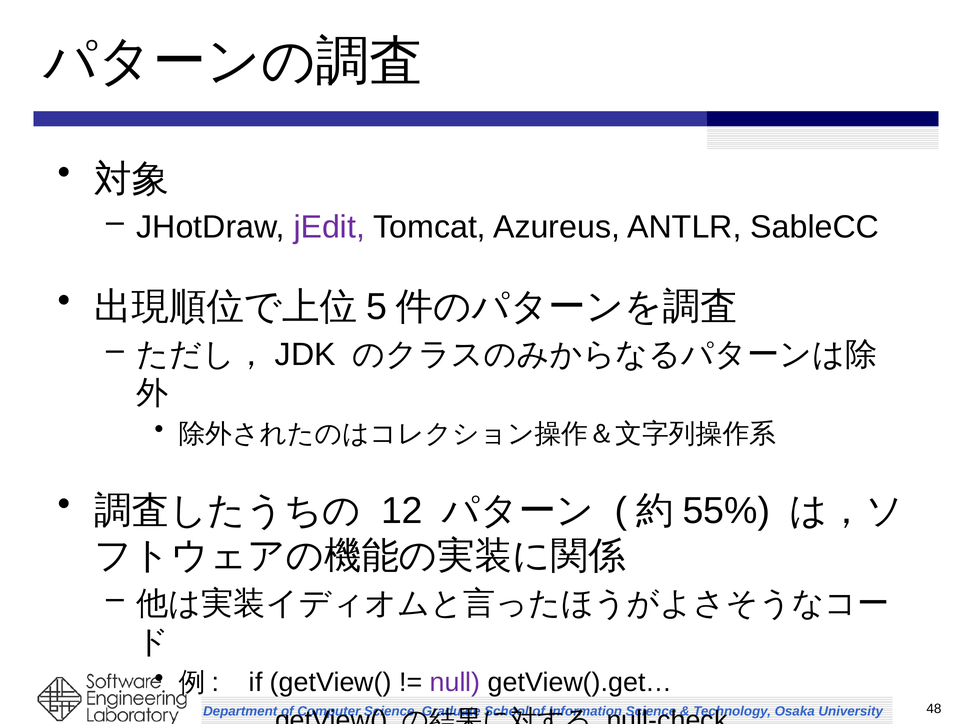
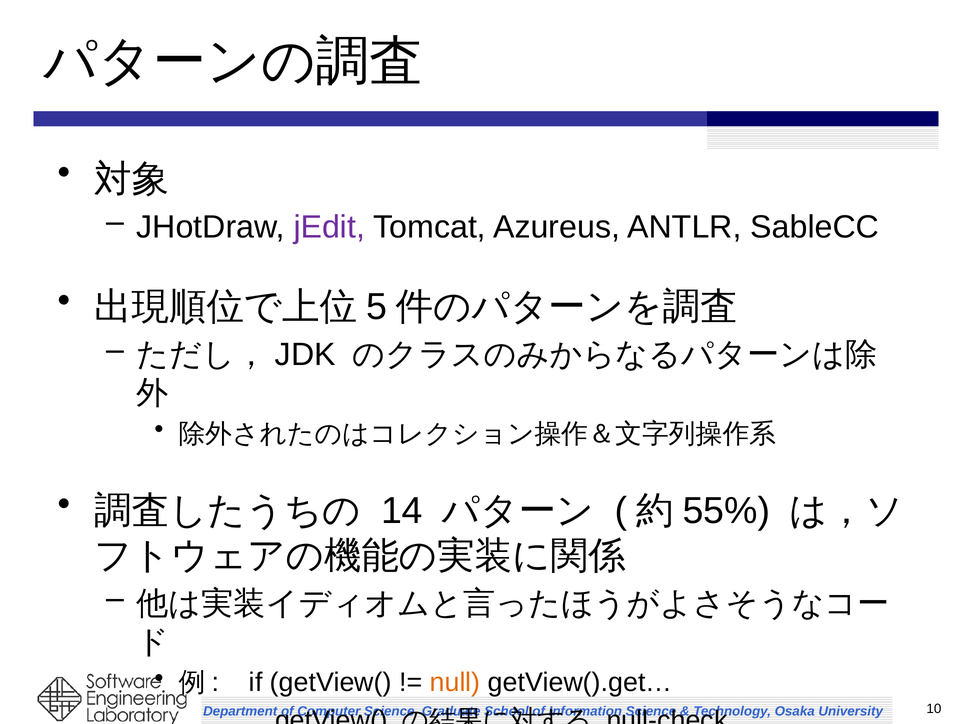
12: 12 -> 14
null colour: purple -> orange
48: 48 -> 10
